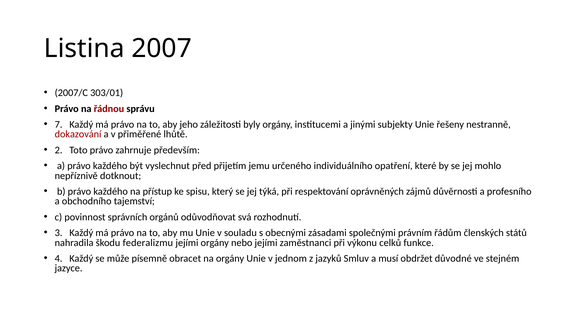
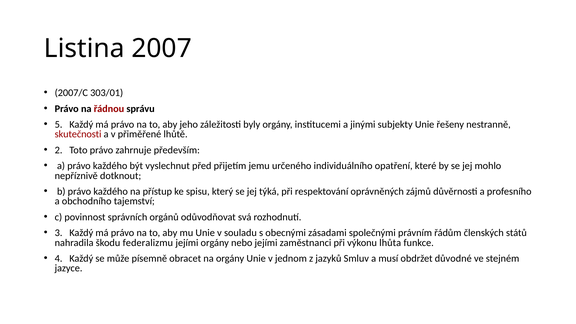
7: 7 -> 5
dokazování: dokazování -> skutečnosti
celků: celků -> lhůta
